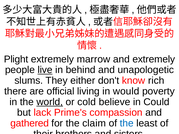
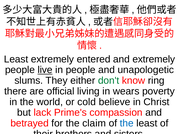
Plight at (16, 59): Plight -> Least
marrow: marrow -> entered
in behind: behind -> people
don't colour: black -> green
rich: rich -> ring
would: would -> wears
world underline: present -> none
Could: Could -> Christ
gathered: gathered -> betrayed
